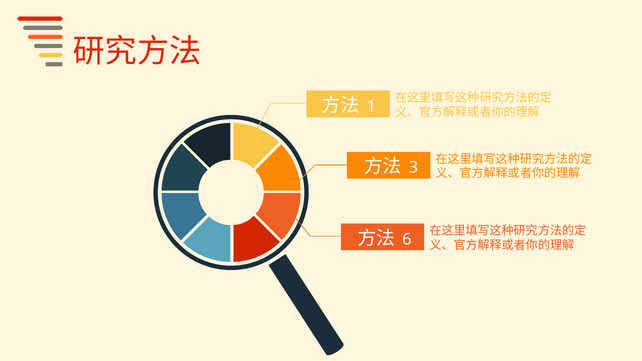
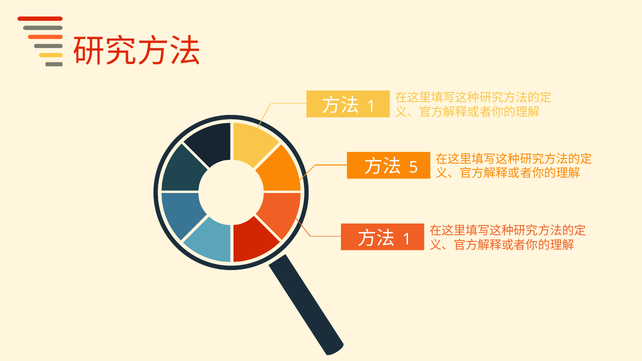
3: 3 -> 5
6 at (407, 239): 6 -> 1
